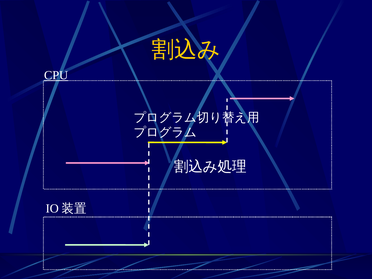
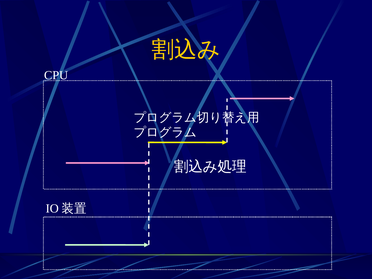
CPU underline: present -> none
